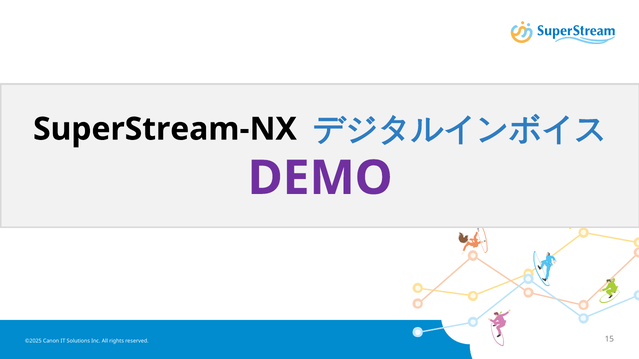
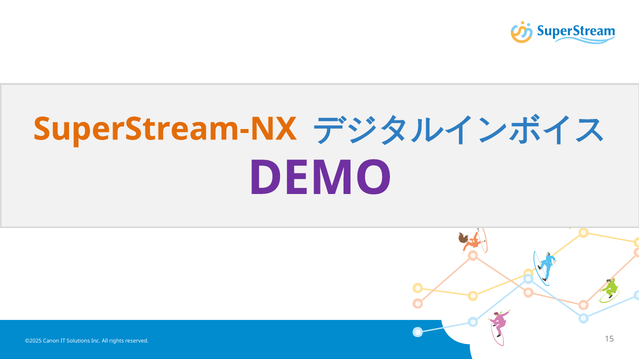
SuperStream-NX colour: black -> orange
